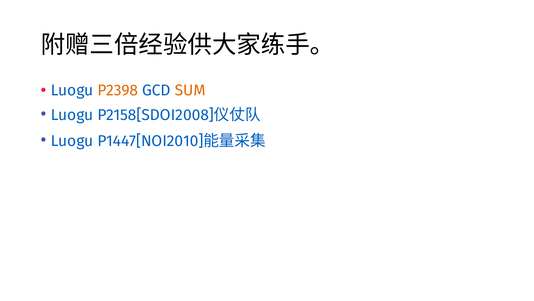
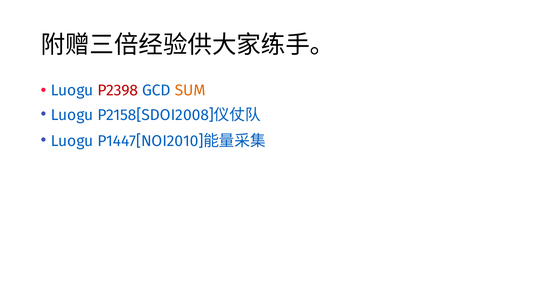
P2398 colour: orange -> red
